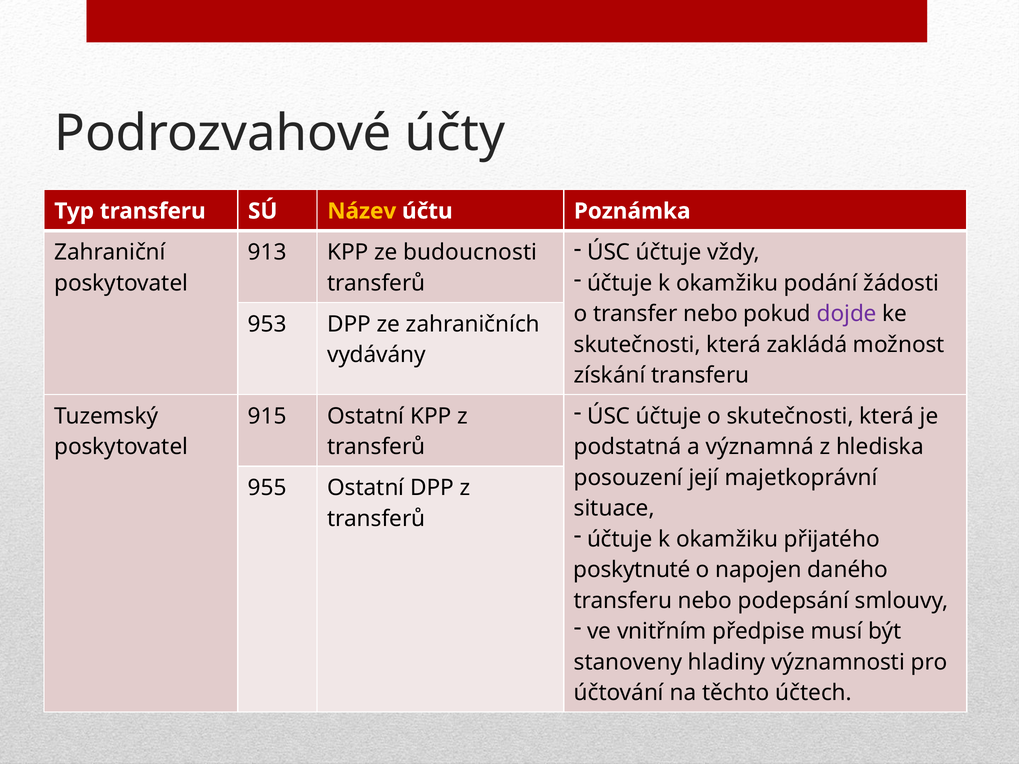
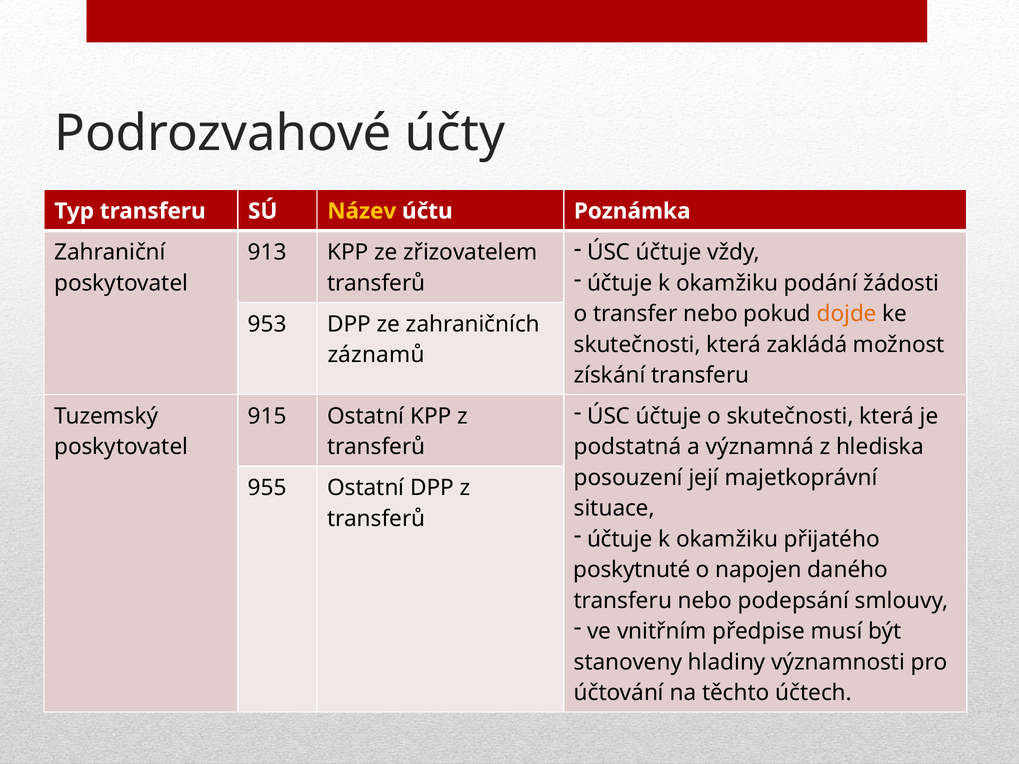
budoucnosti: budoucnosti -> zřizovatelem
dojde colour: purple -> orange
vydávány: vydávány -> záznamů
